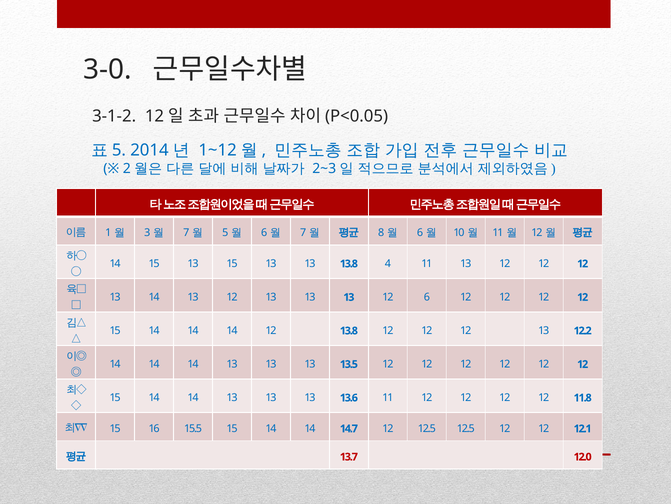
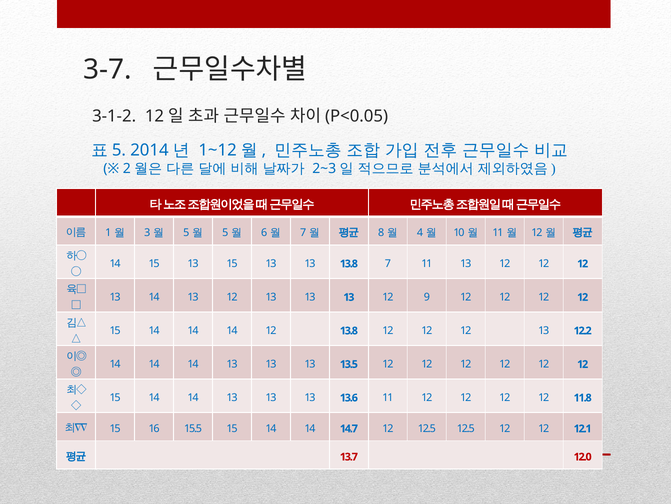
3-0: 3-0 -> 3-7
7 at (186, 233): 7 -> 5
6 at (420, 233): 6 -> 4
13.8 4: 4 -> 7
12 6: 6 -> 9
